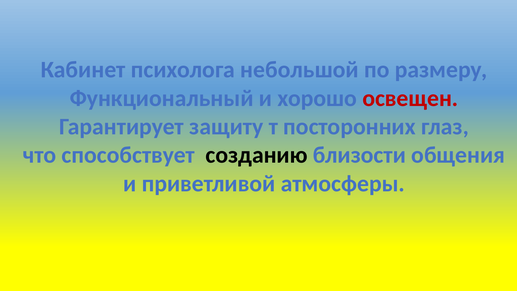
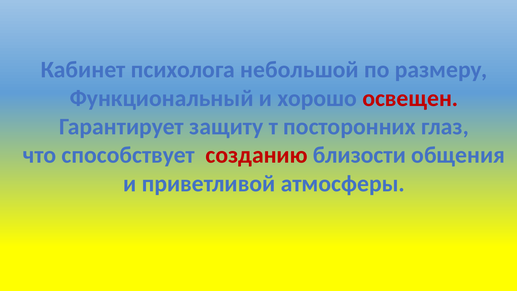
созданию colour: black -> red
